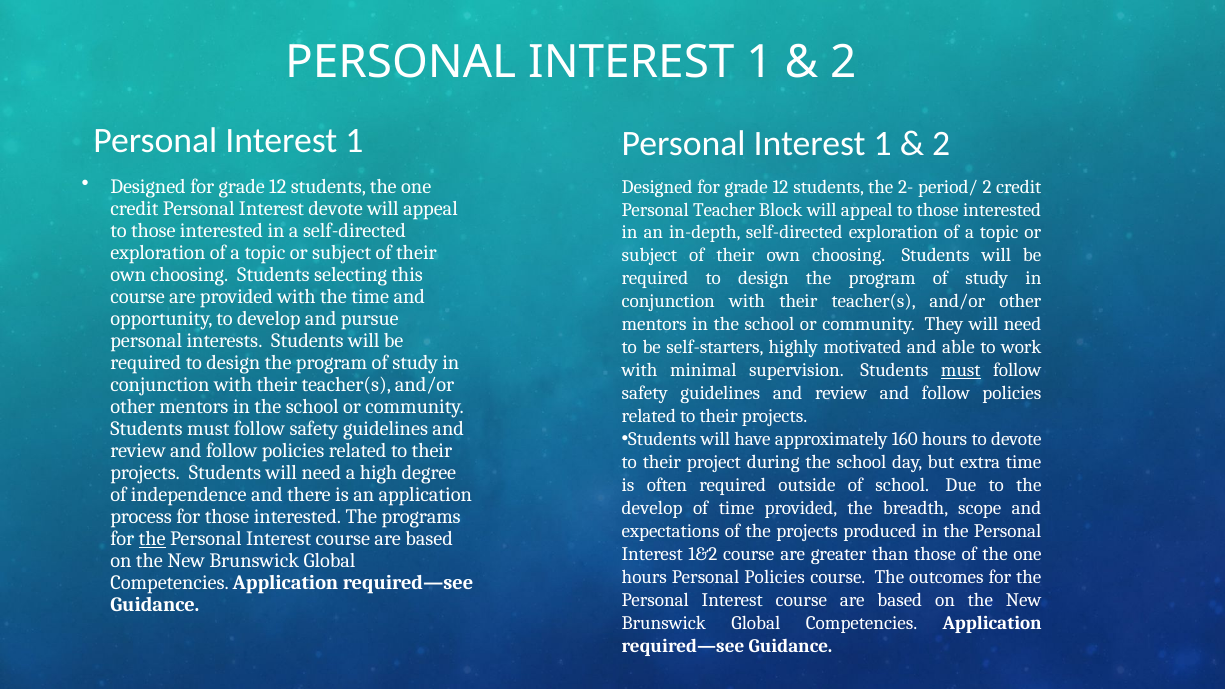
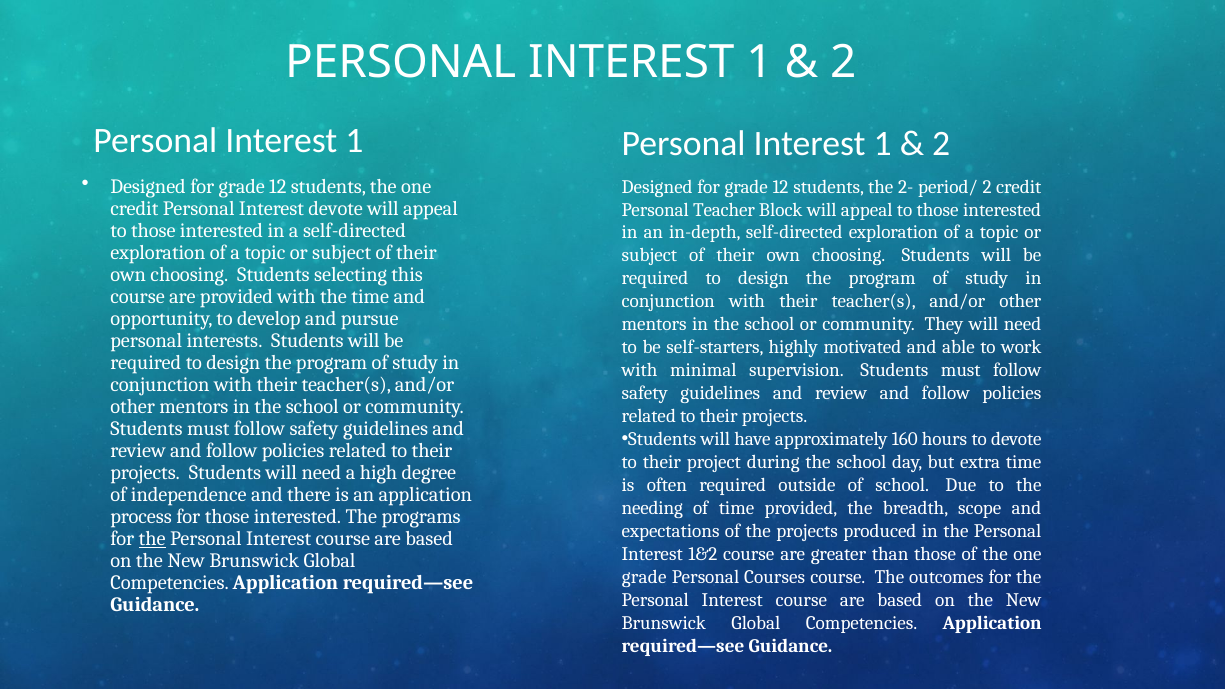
must at (961, 371) underline: present -> none
develop at (652, 508): develop -> needing
hours at (644, 577): hours -> grade
Personal Policies: Policies -> Courses
